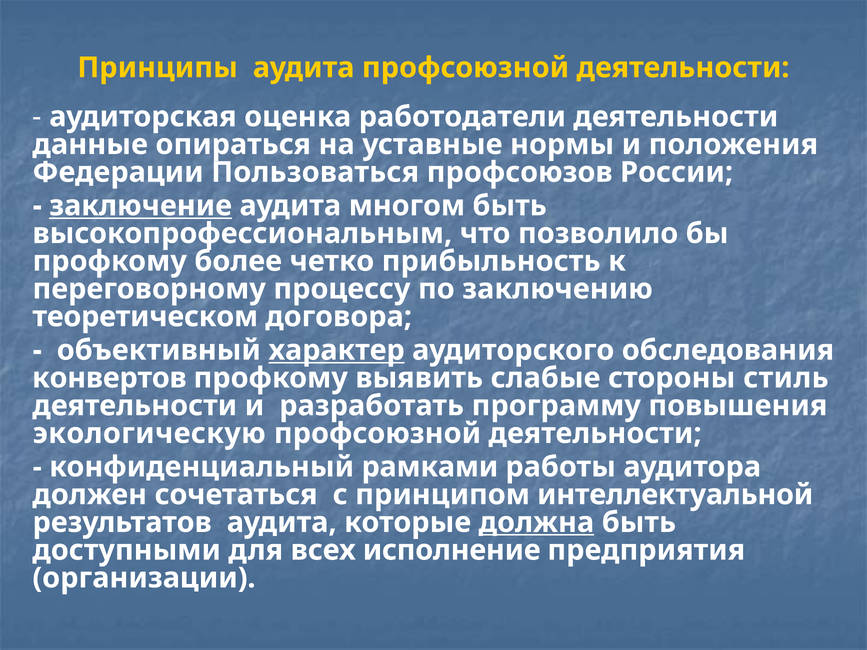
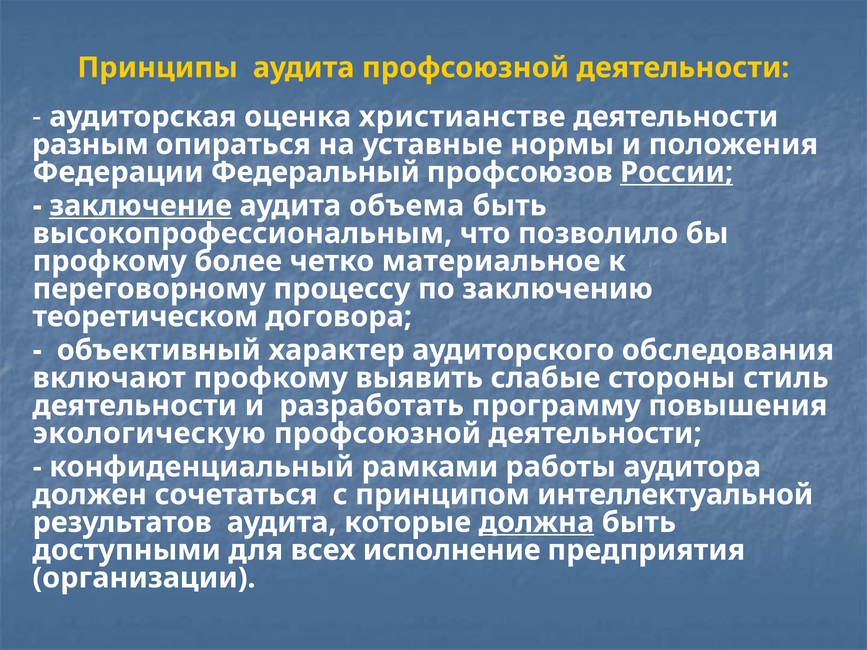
работодатели: работодатели -> христианстве
данные: данные -> разным
Пользоваться: Пользоваться -> Федеральный
России underline: none -> present
многом: многом -> объема
прибыльность: прибыльность -> материальное
характер underline: present -> none
конвертов: конвертов -> включают
